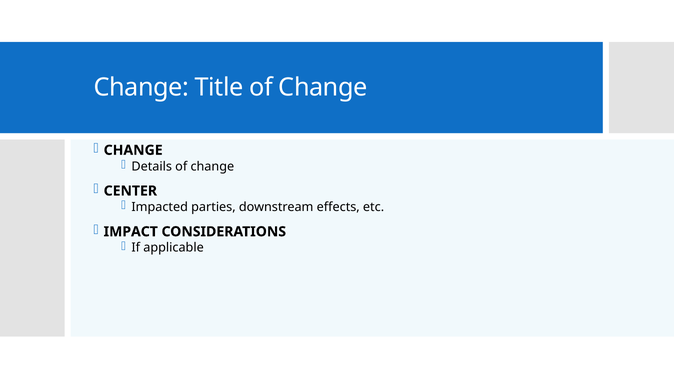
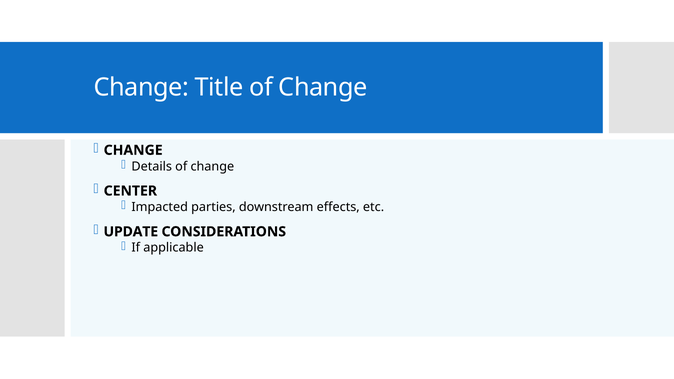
IMPACT: IMPACT -> UPDATE
